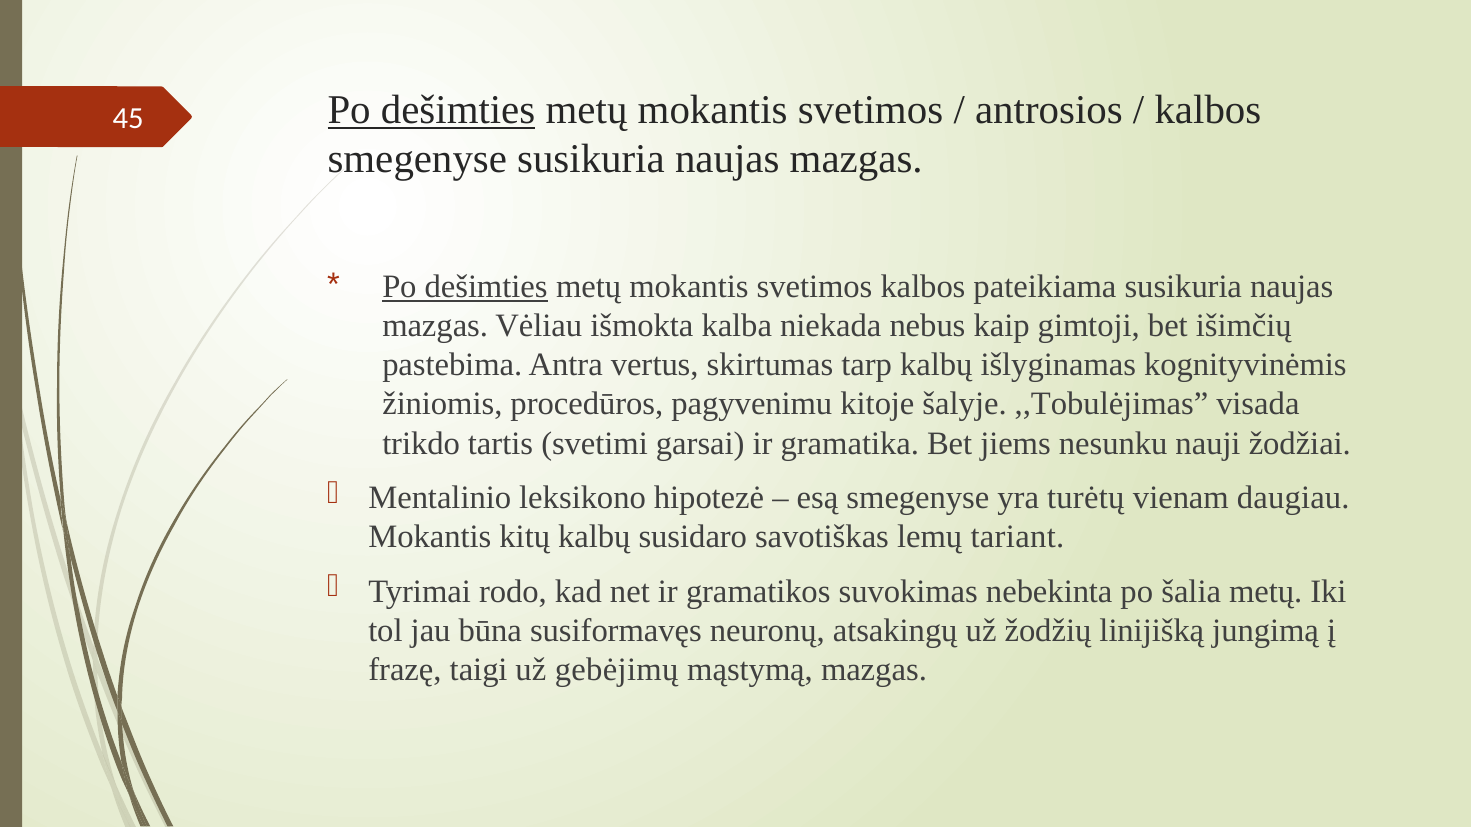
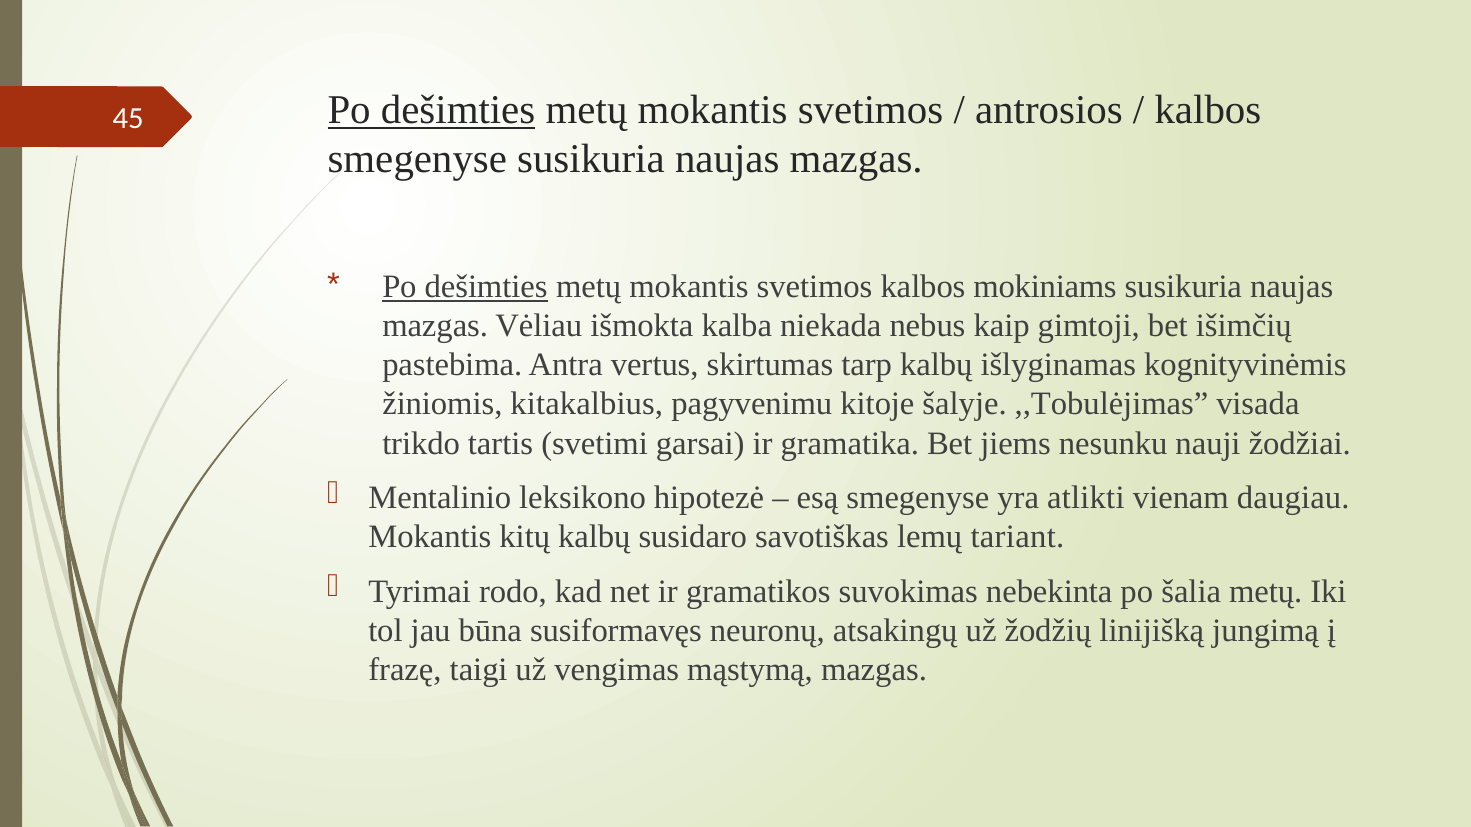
pateikiama: pateikiama -> mokiniams
procedūros: procedūros -> kitakalbius
turėtų: turėtų -> atlikti
gebėjimų: gebėjimų -> vengimas
